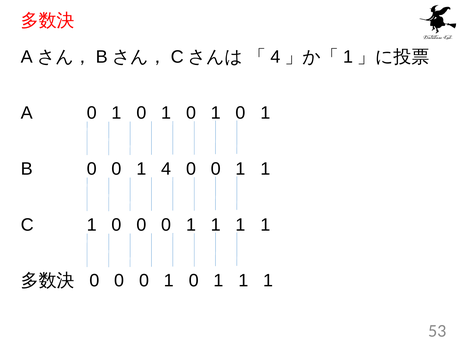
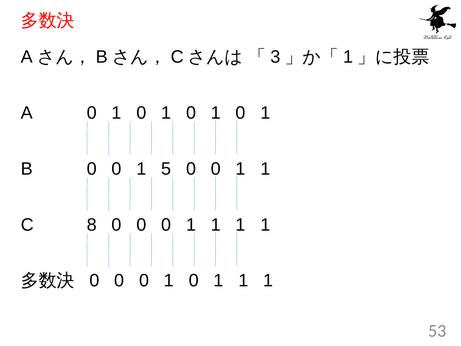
4 at (276, 57): 4 -> 3
1 4: 4 -> 5
C 1: 1 -> 8
